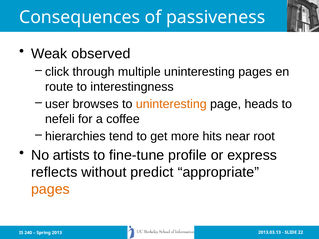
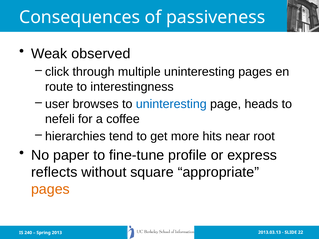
uninteresting at (171, 104) colour: orange -> blue
artists: artists -> paper
predict: predict -> square
